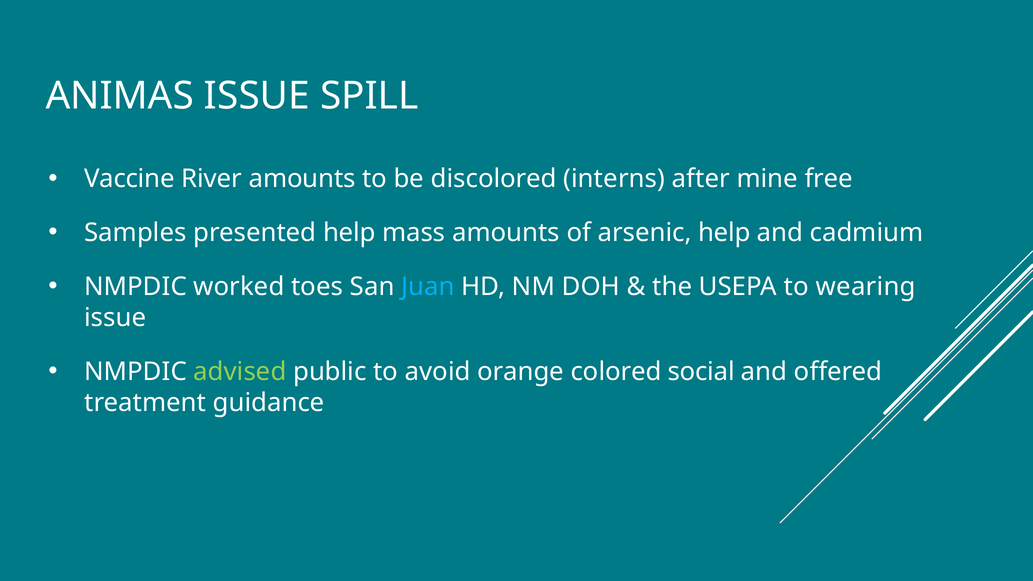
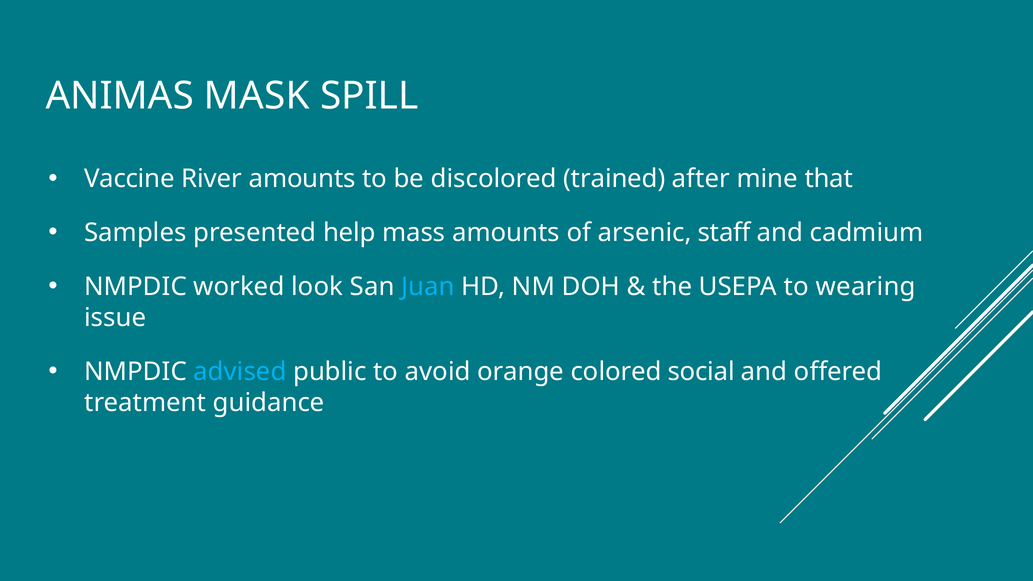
ANIMAS ISSUE: ISSUE -> MASK
interns: interns -> trained
free: free -> that
arsenic help: help -> staff
toes: toes -> look
advised colour: light green -> light blue
